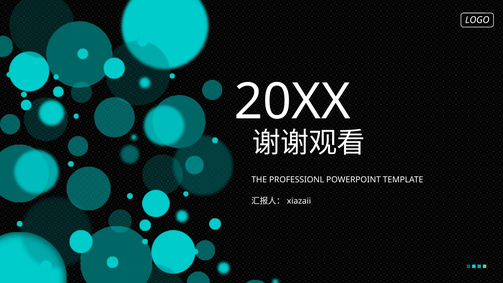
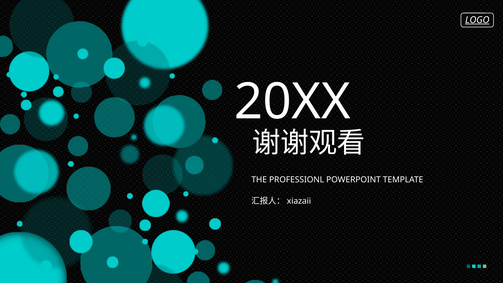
LOGO underline: none -> present
